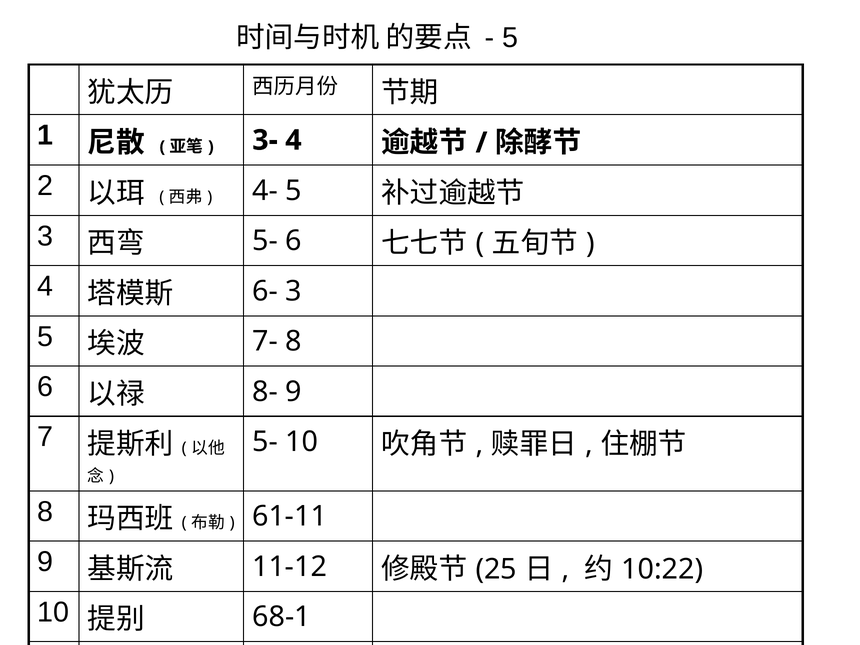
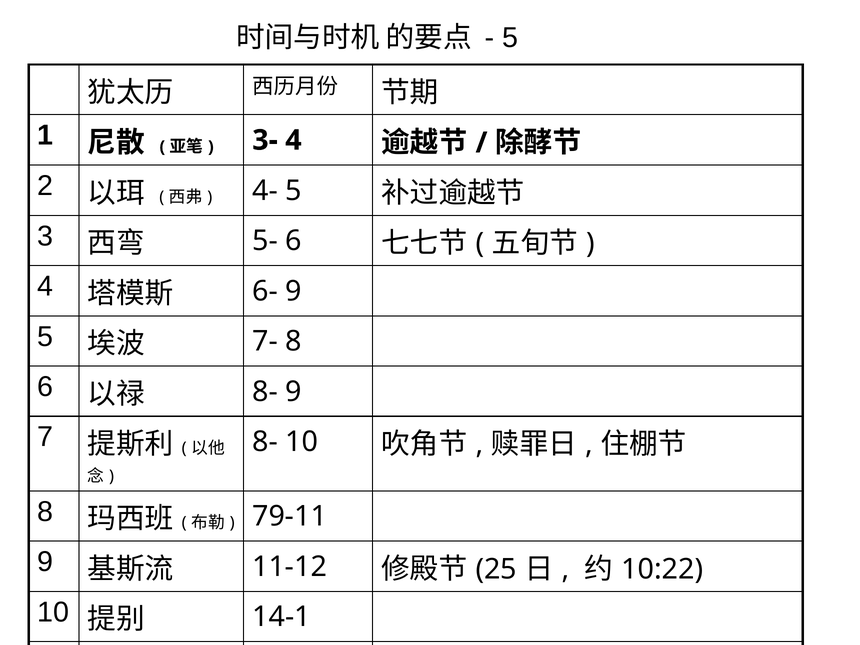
6- 3: 3 -> 9
5- at (265, 442): 5- -> 8-
61-11: 61-11 -> 79-11
68-1: 68-1 -> 14-1
